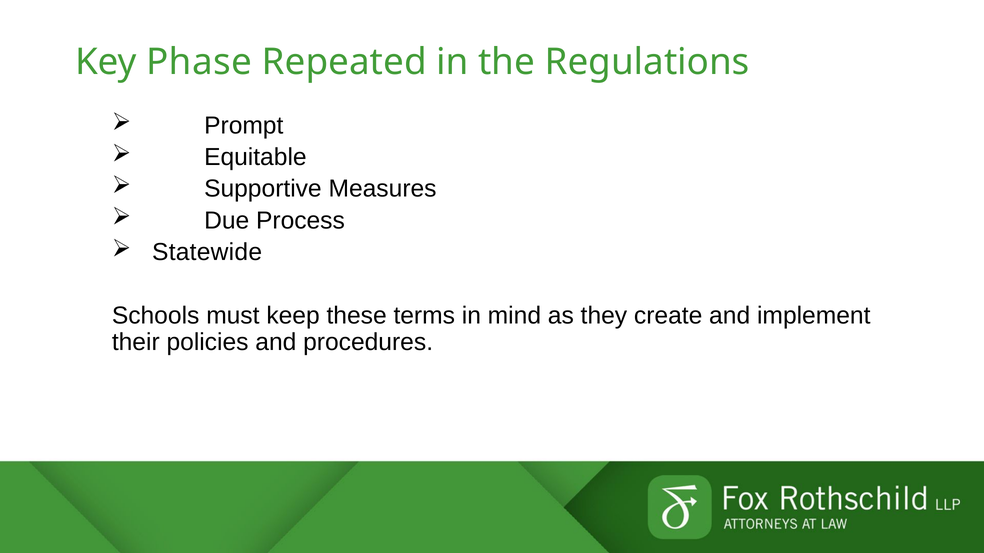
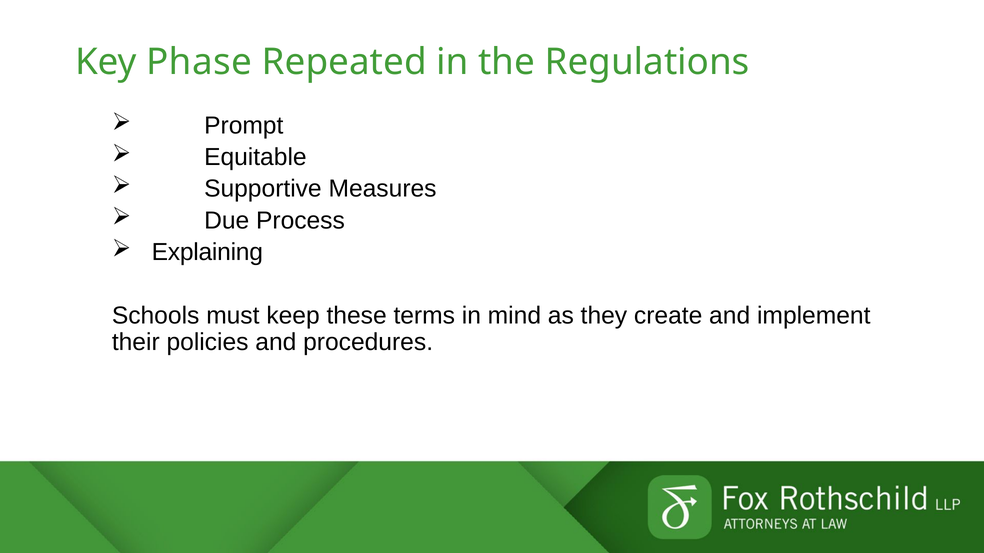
Statewide: Statewide -> Explaining
